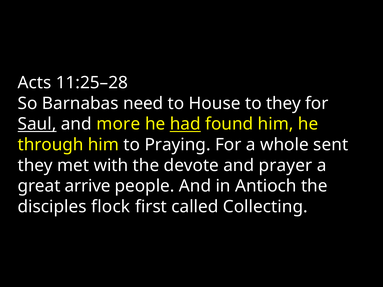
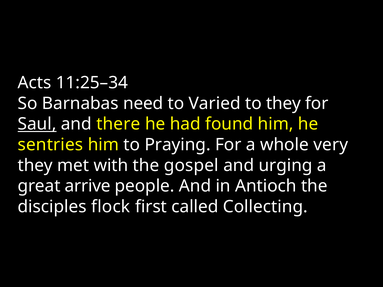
11:25–28: 11:25–28 -> 11:25–34
House: House -> Varied
more: more -> there
had underline: present -> none
through: through -> sentries
sent: sent -> very
devote: devote -> gospel
prayer: prayer -> urging
